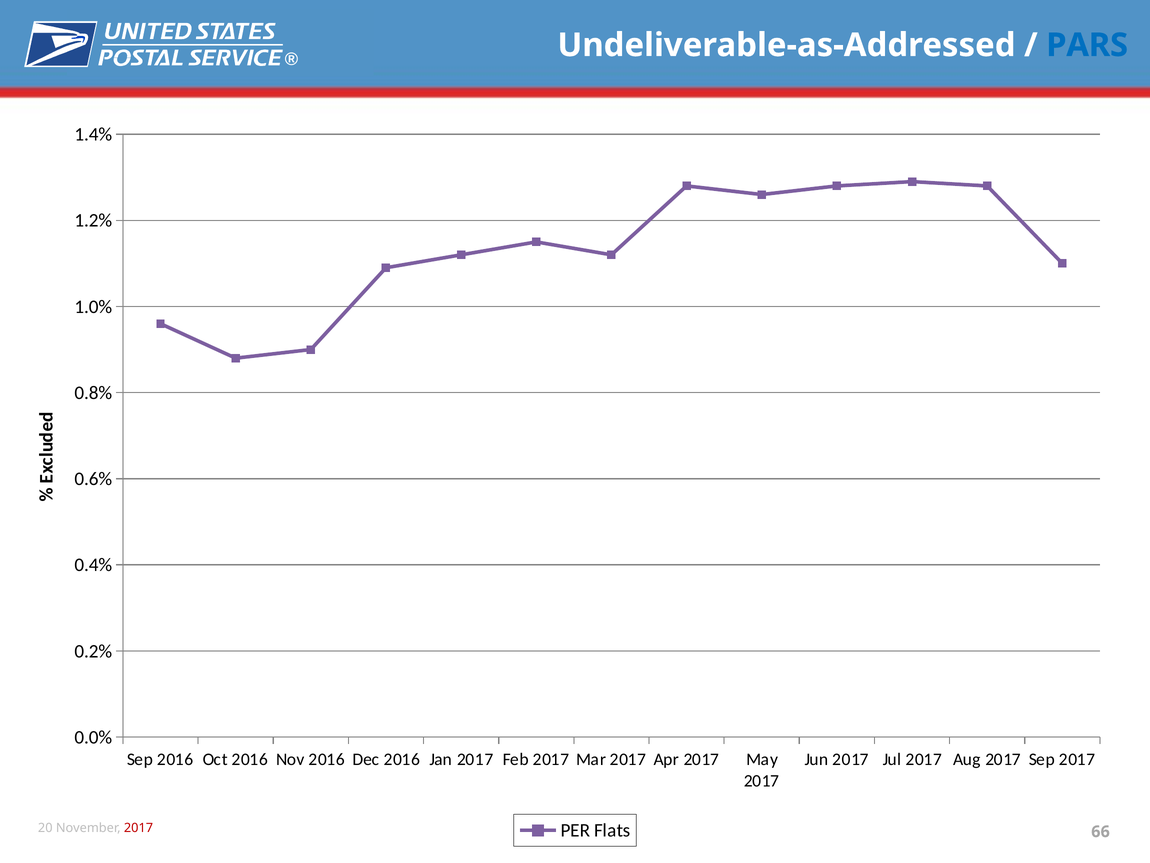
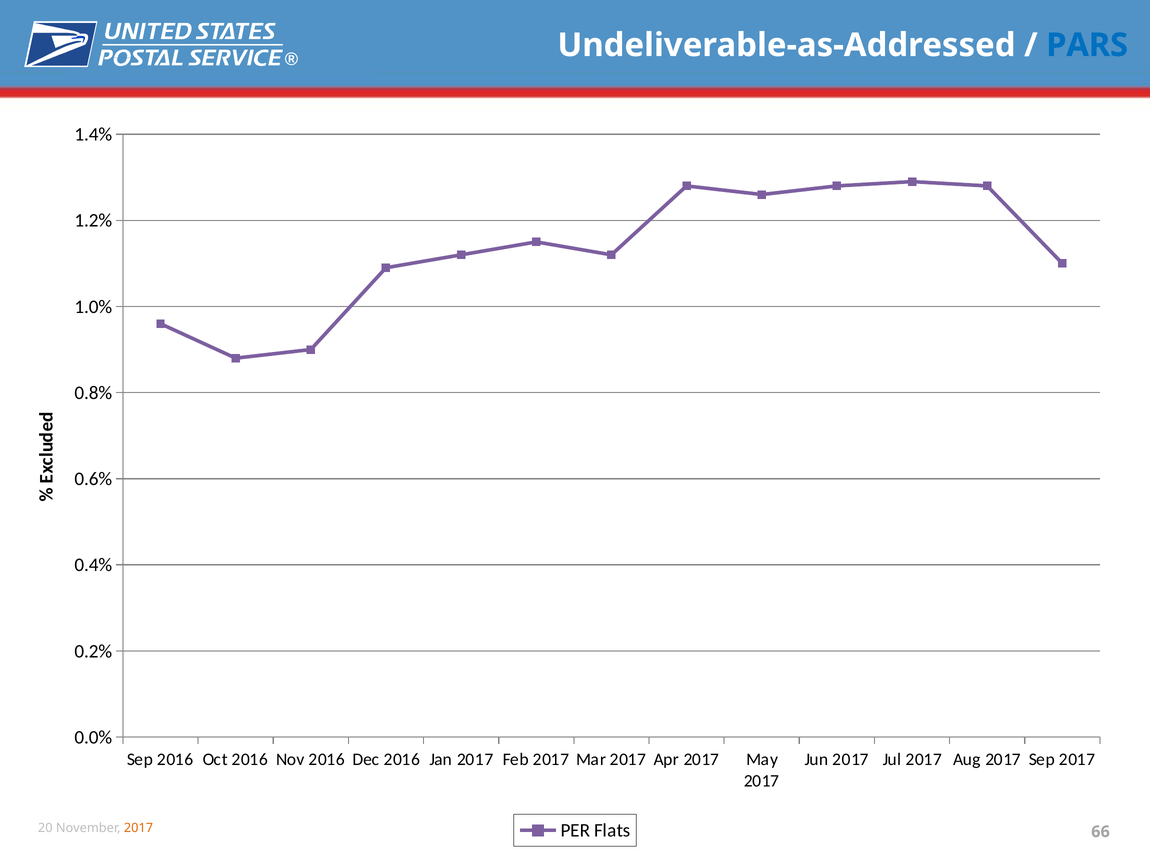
2017 at (139, 827) colour: red -> orange
